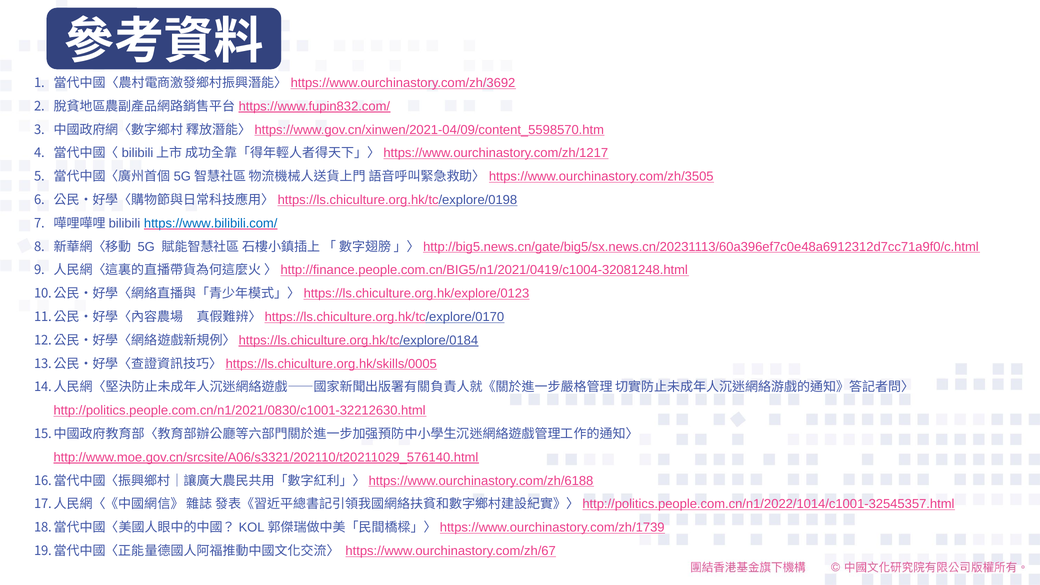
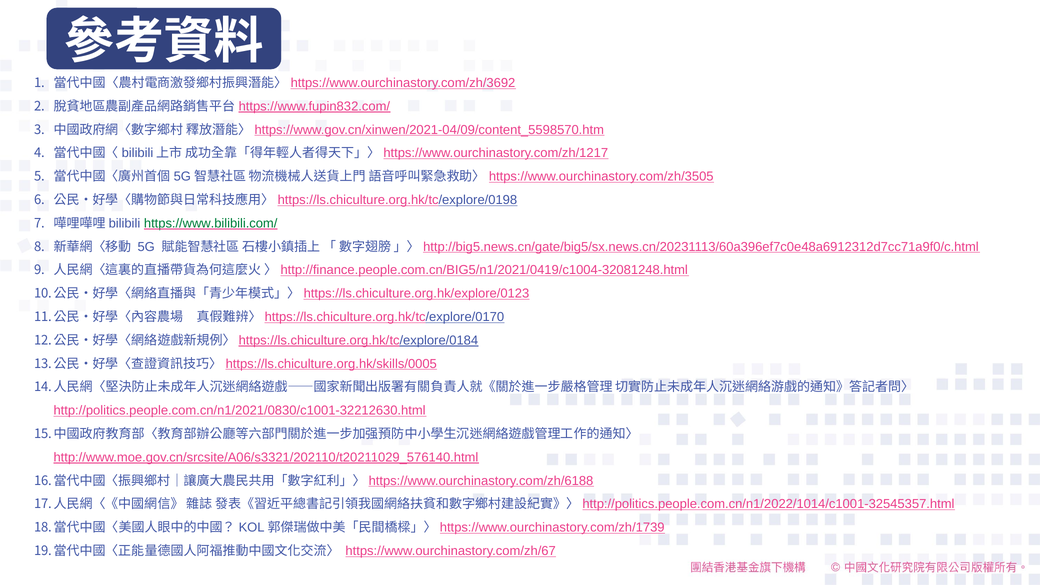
https://www.bilibili.com/ colour: blue -> green
